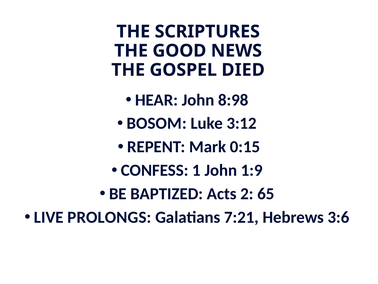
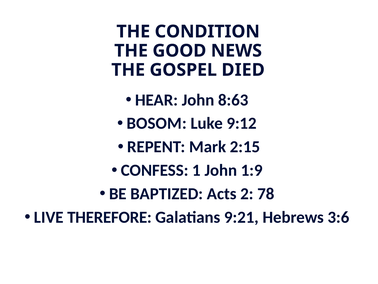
SCRIPTURES: SCRIPTURES -> CONDITION
8:98: 8:98 -> 8:63
3:12: 3:12 -> 9:12
0:15: 0:15 -> 2:15
65: 65 -> 78
PROLONGS: PROLONGS -> THEREFORE
7:21: 7:21 -> 9:21
